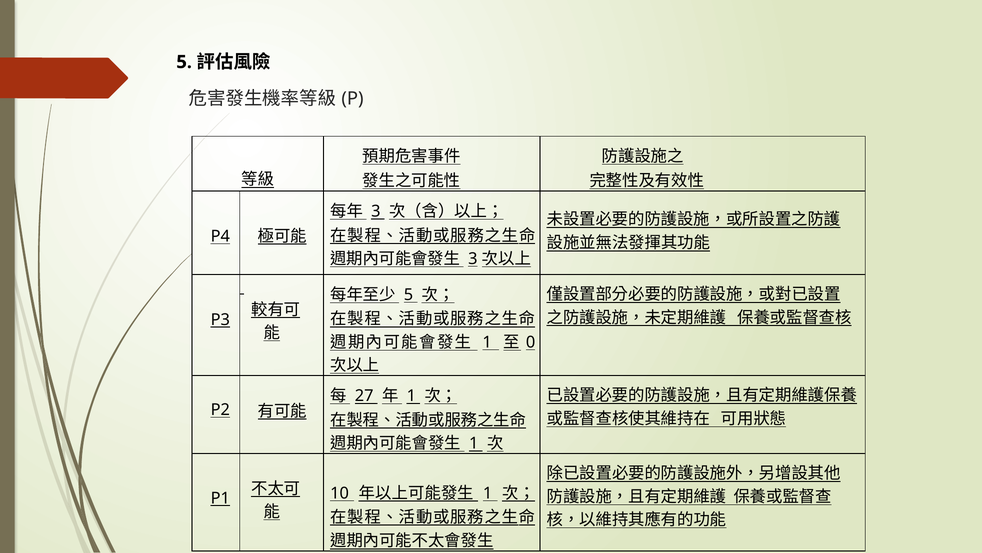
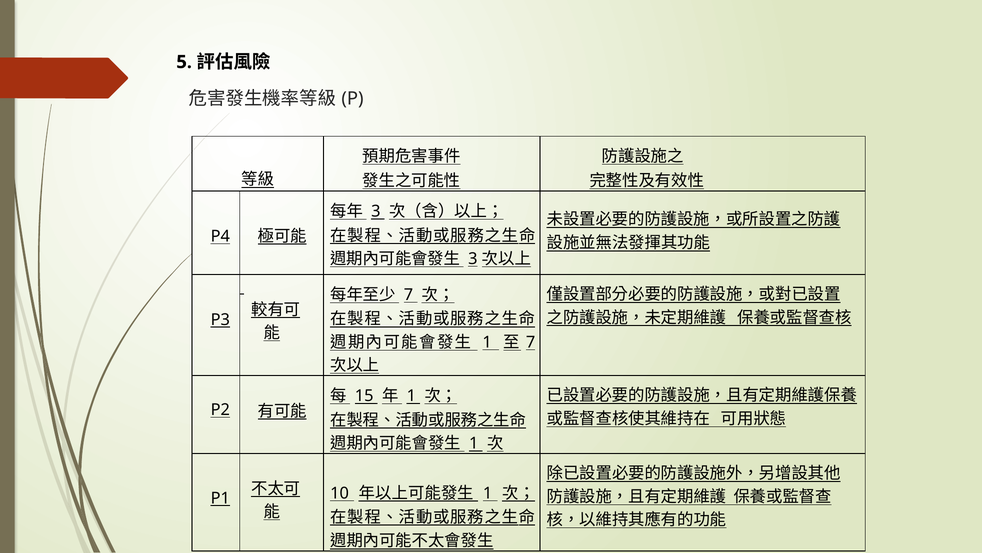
5 at (408, 295): 5 -> 7
0 at (531, 342): 0 -> 7
27: 27 -> 15
